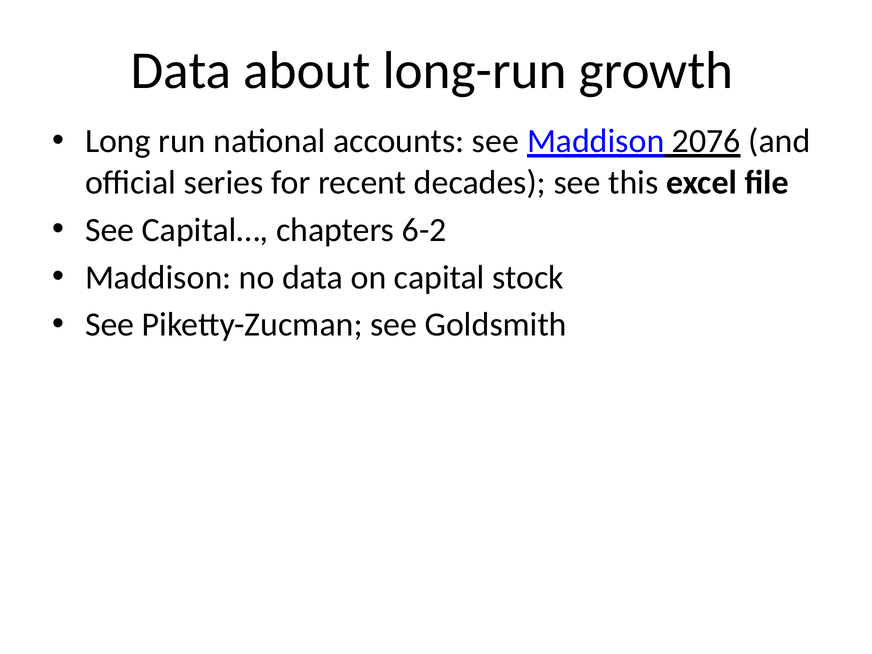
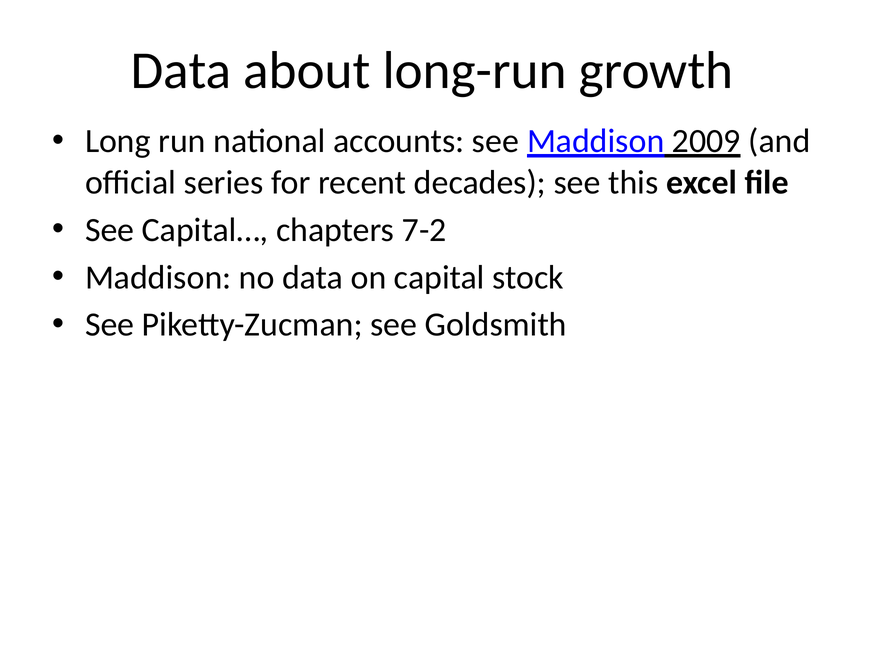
2076: 2076 -> 2009
6-2: 6-2 -> 7-2
